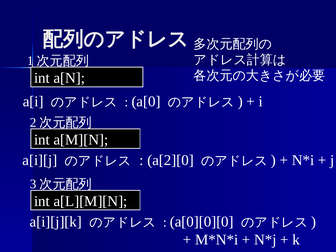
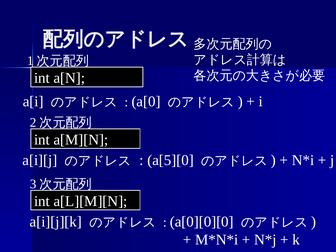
a[2][0: a[2][0 -> a[5][0
